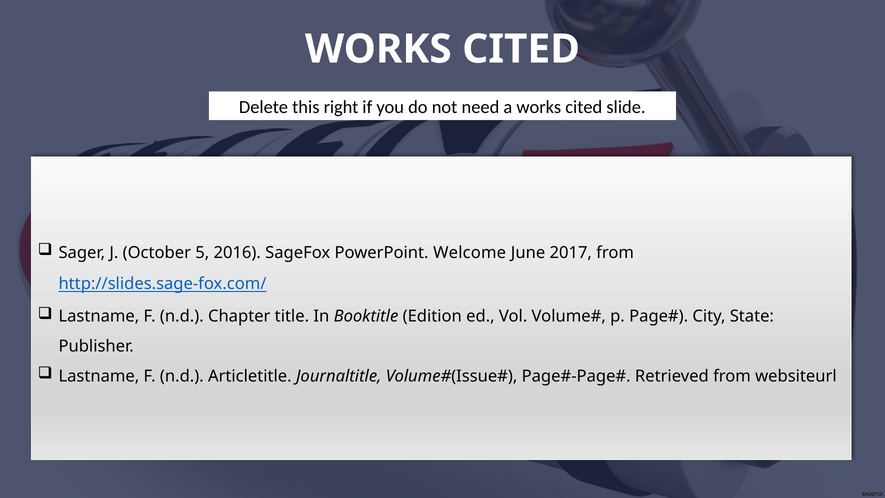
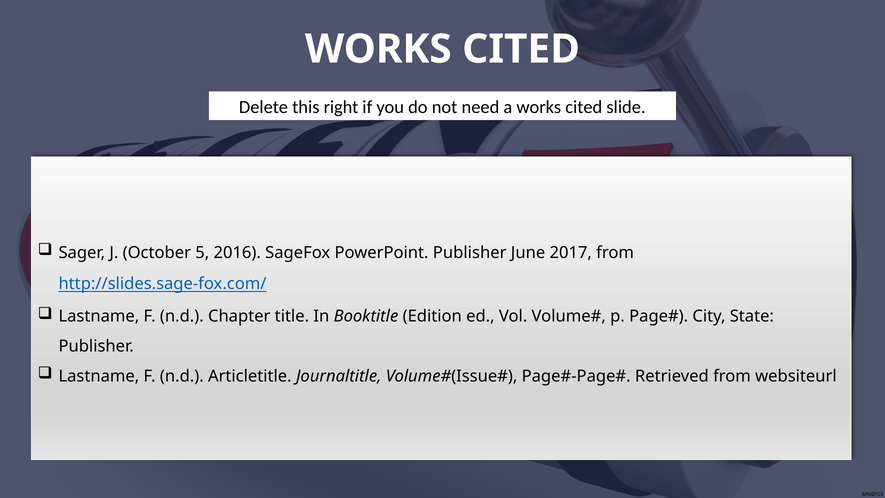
PowerPoint Welcome: Welcome -> Publisher
